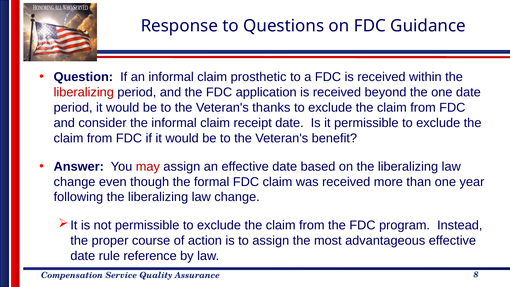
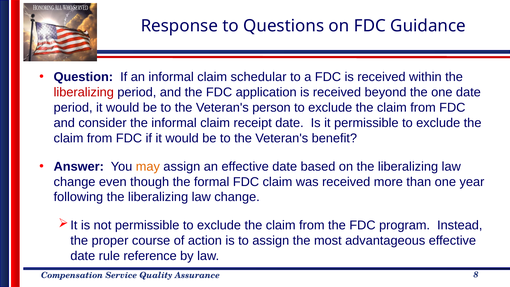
prosthetic: prosthetic -> schedular
thanks: thanks -> person
may colour: red -> orange
